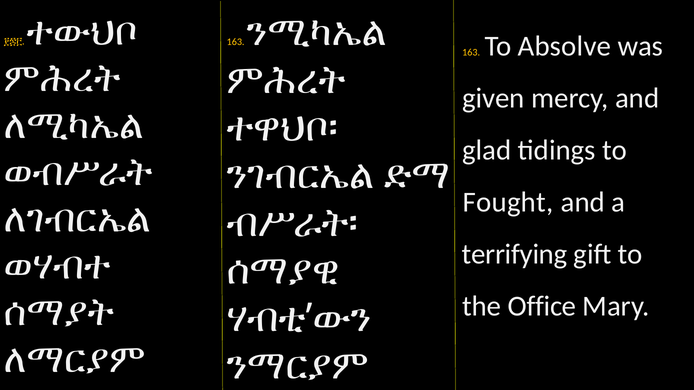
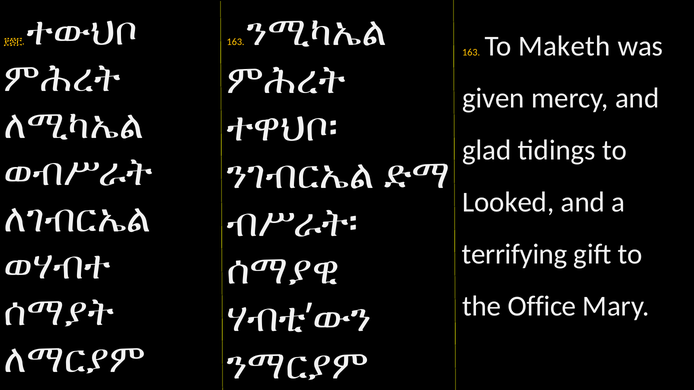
Absolve: Absolve -> Maketh
Fought: Fought -> Looked
